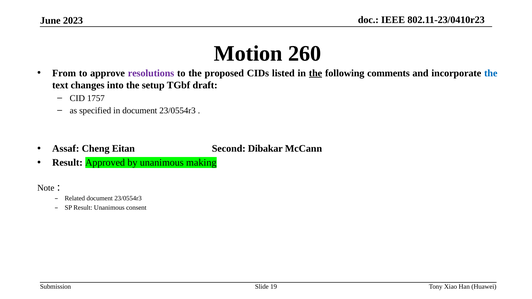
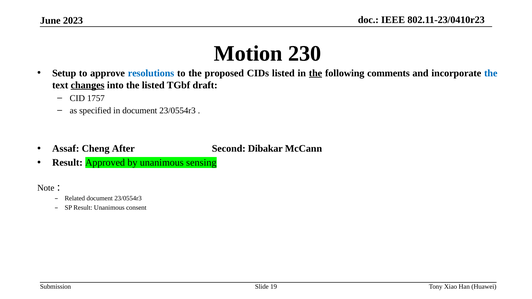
260: 260 -> 230
From: From -> Setup
resolutions colour: purple -> blue
changes underline: none -> present
the setup: setup -> listed
Eitan: Eitan -> After
making: making -> sensing
